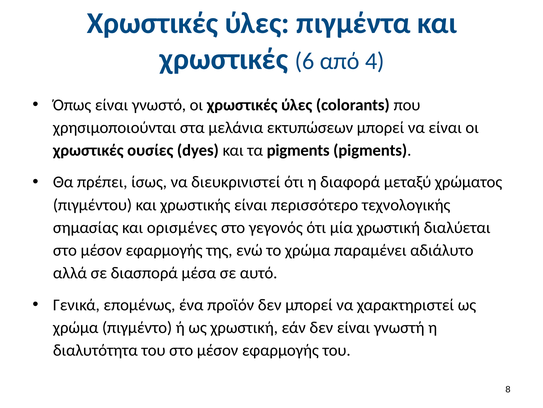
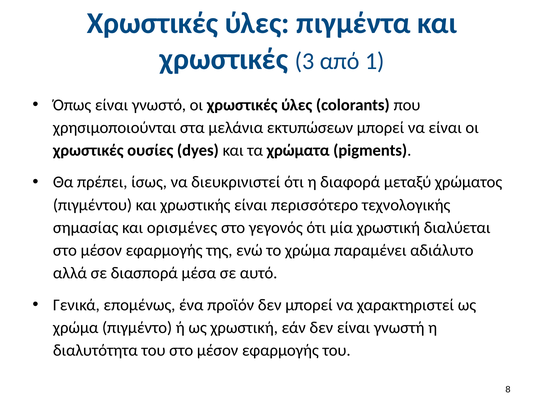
6: 6 -> 3
4: 4 -> 1
τα pigments: pigments -> χρώματα
